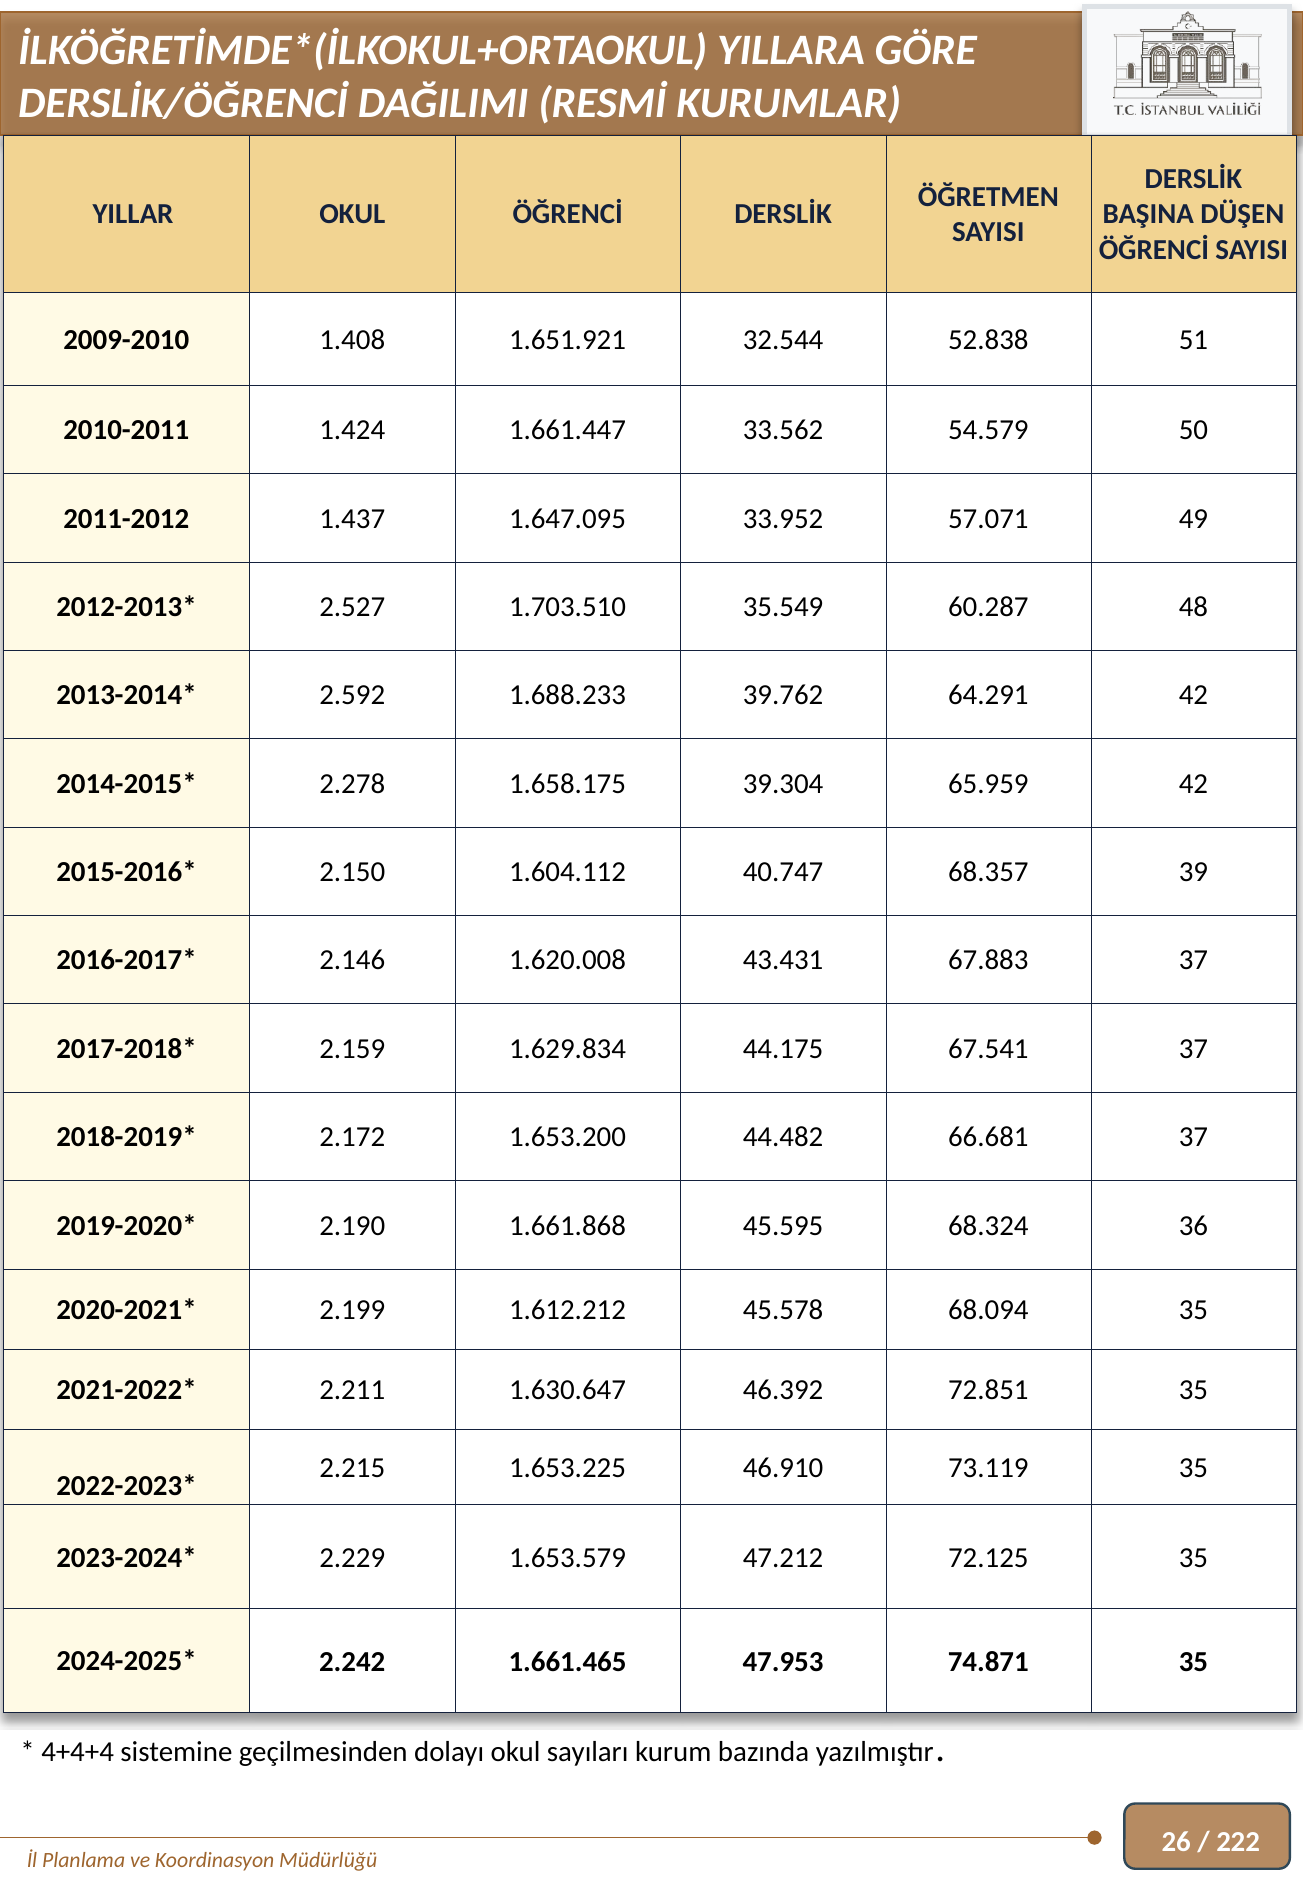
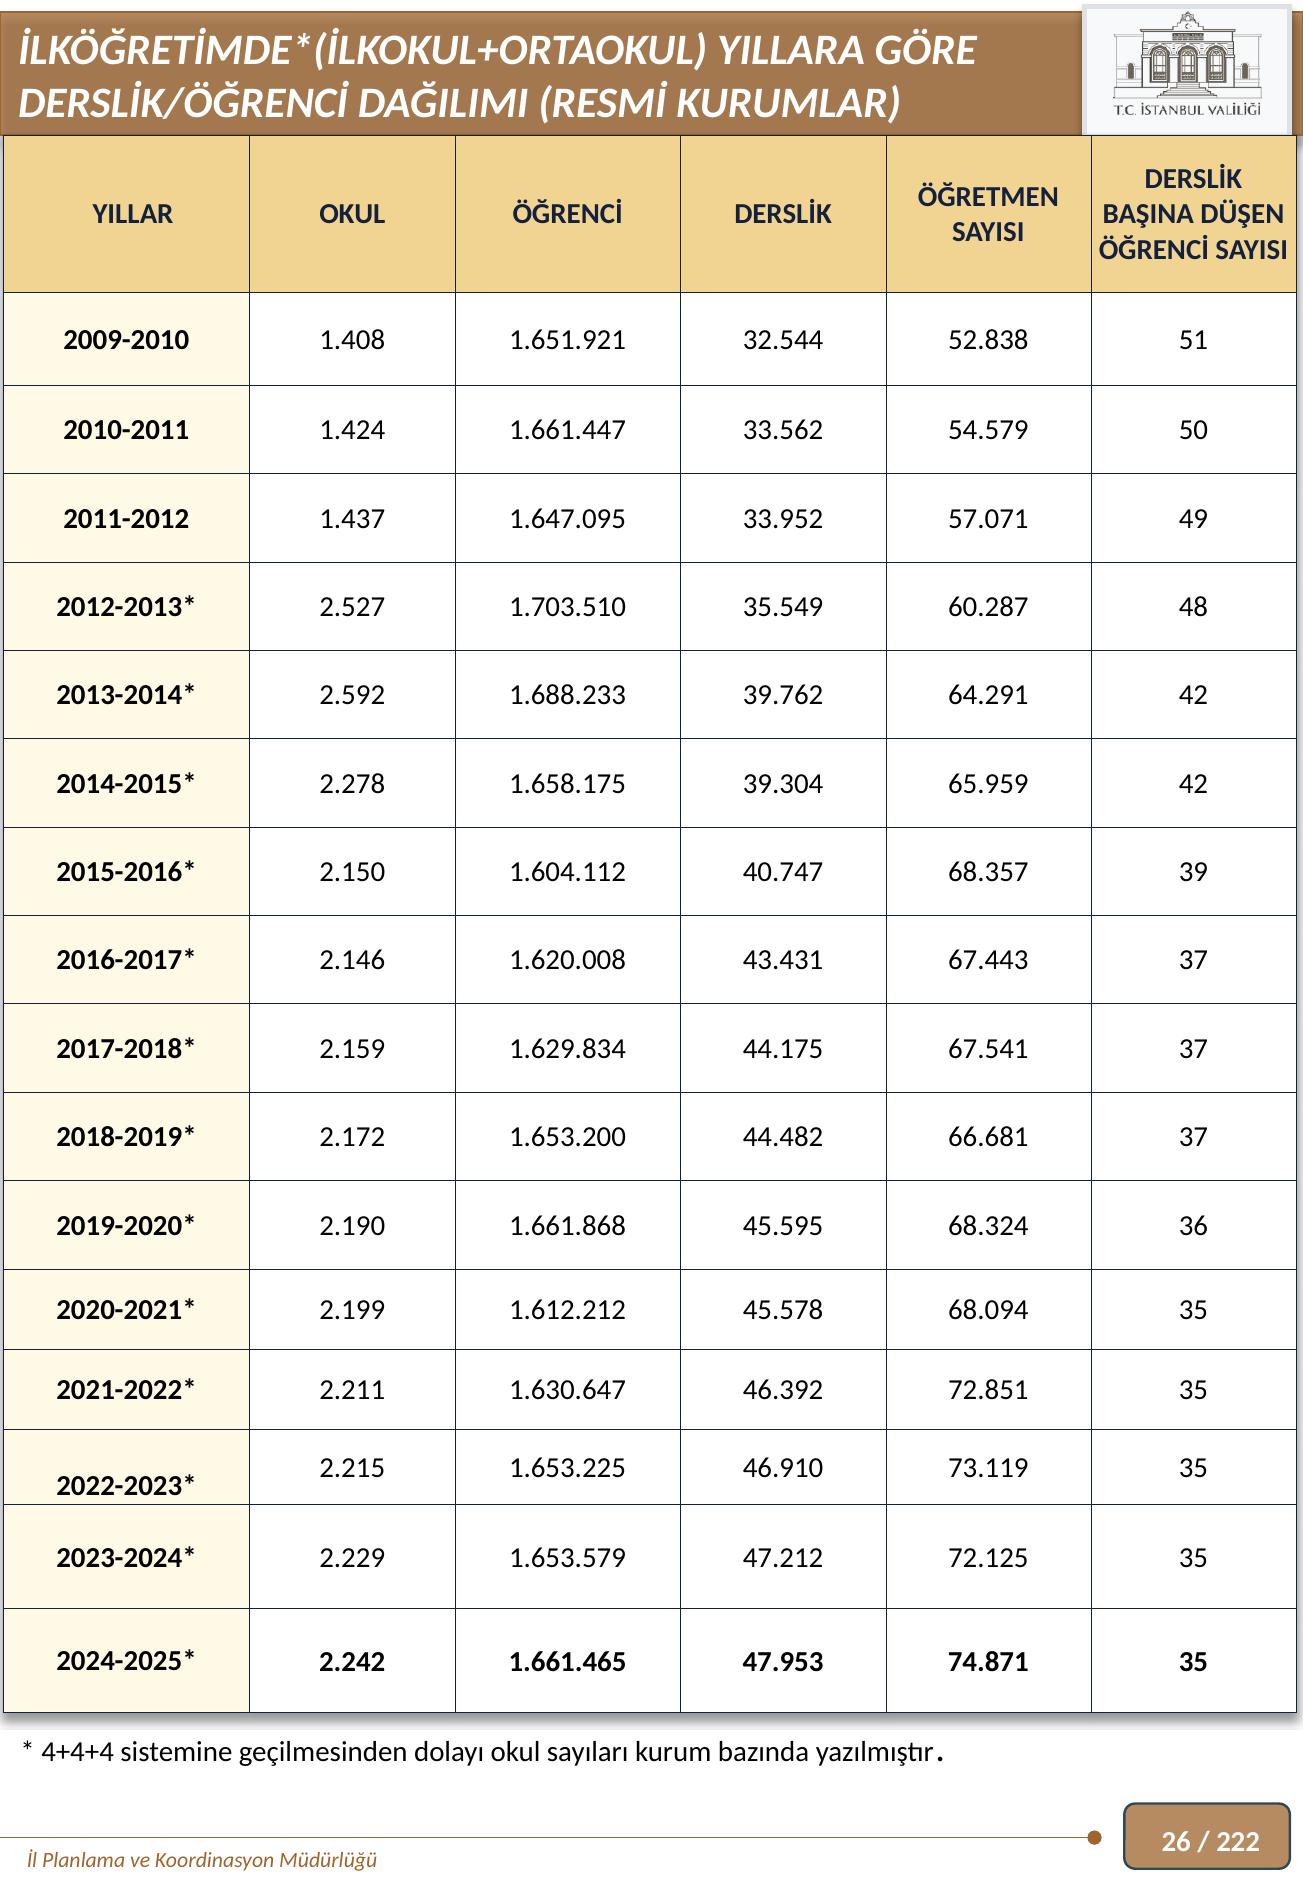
67.883: 67.883 -> 67.443
